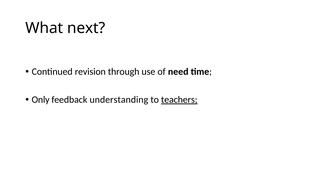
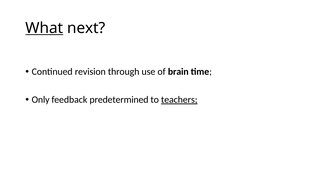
What underline: none -> present
need: need -> brain
understanding: understanding -> predetermined
